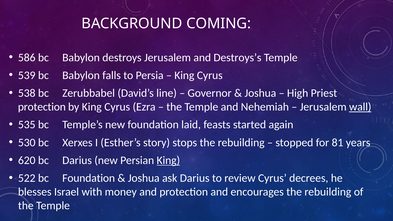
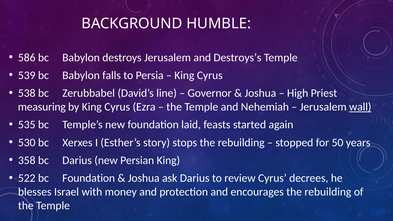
COMING: COMING -> HUMBLE
protection at (42, 107): protection -> measuring
81: 81 -> 50
620: 620 -> 358
King at (168, 160) underline: present -> none
